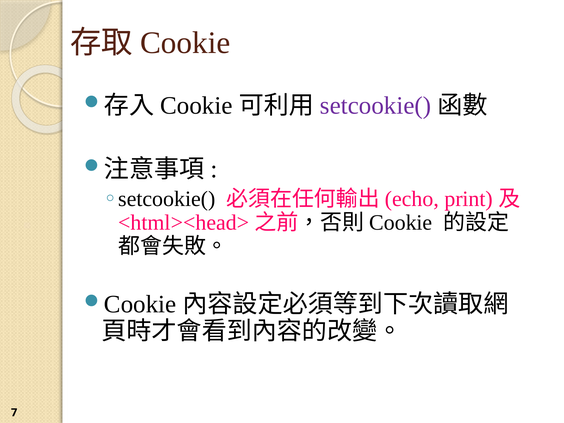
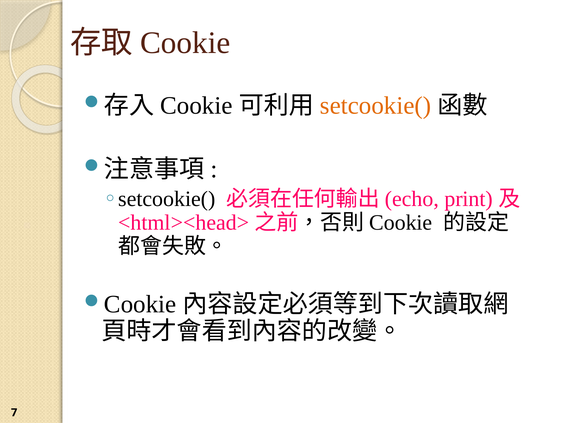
setcookie( colour: purple -> orange
